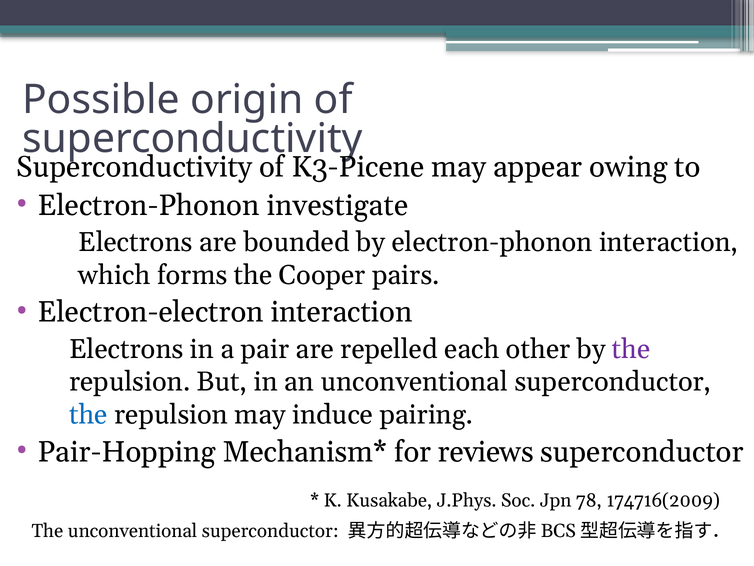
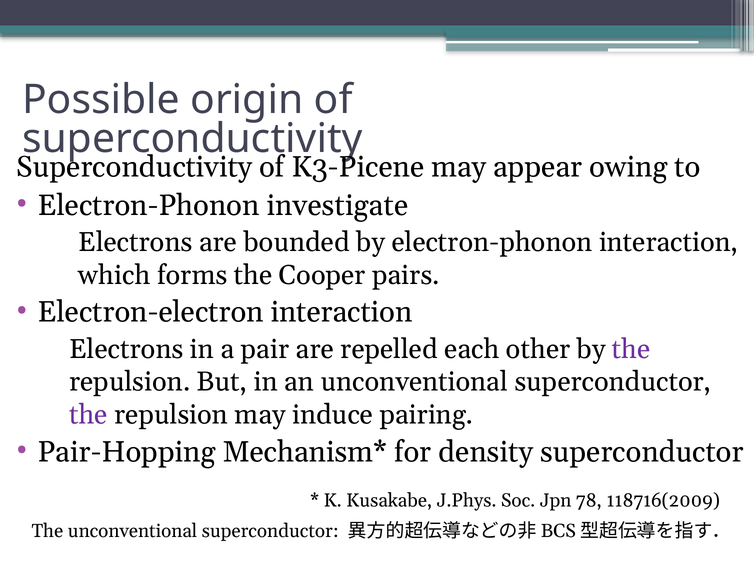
the at (88, 414) colour: blue -> purple
reviews: reviews -> density
174716(2009: 174716(2009 -> 118716(2009
